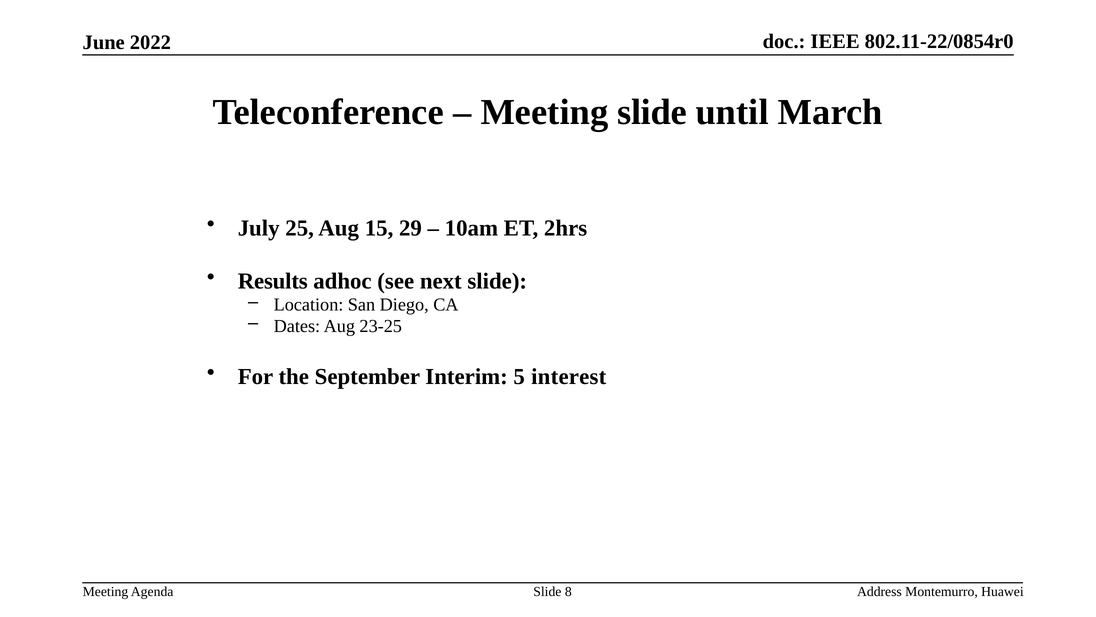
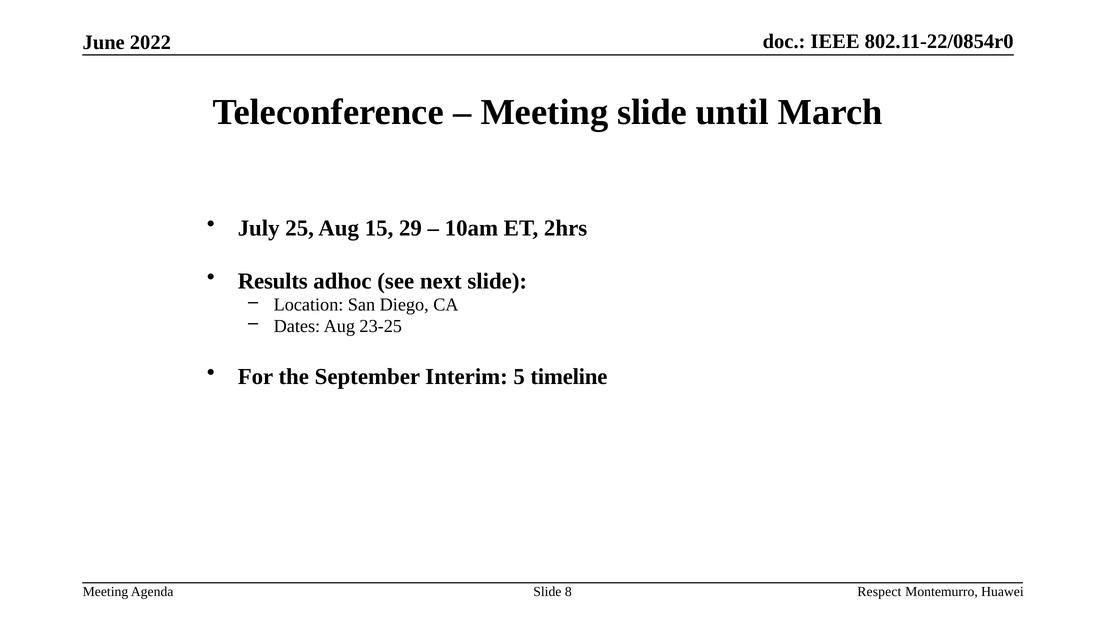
interest: interest -> timeline
Address: Address -> Respect
